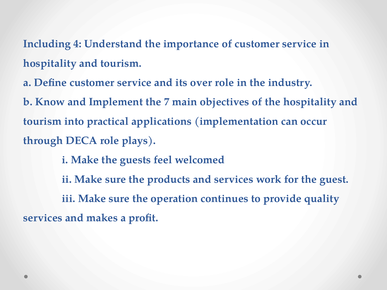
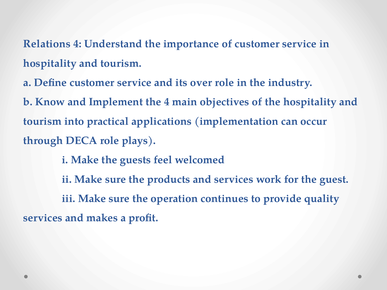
Including: Including -> Relations
the 7: 7 -> 4
